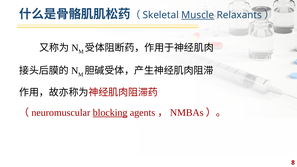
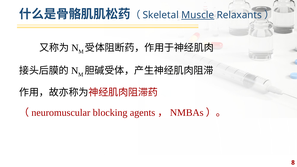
blocking underline: present -> none
